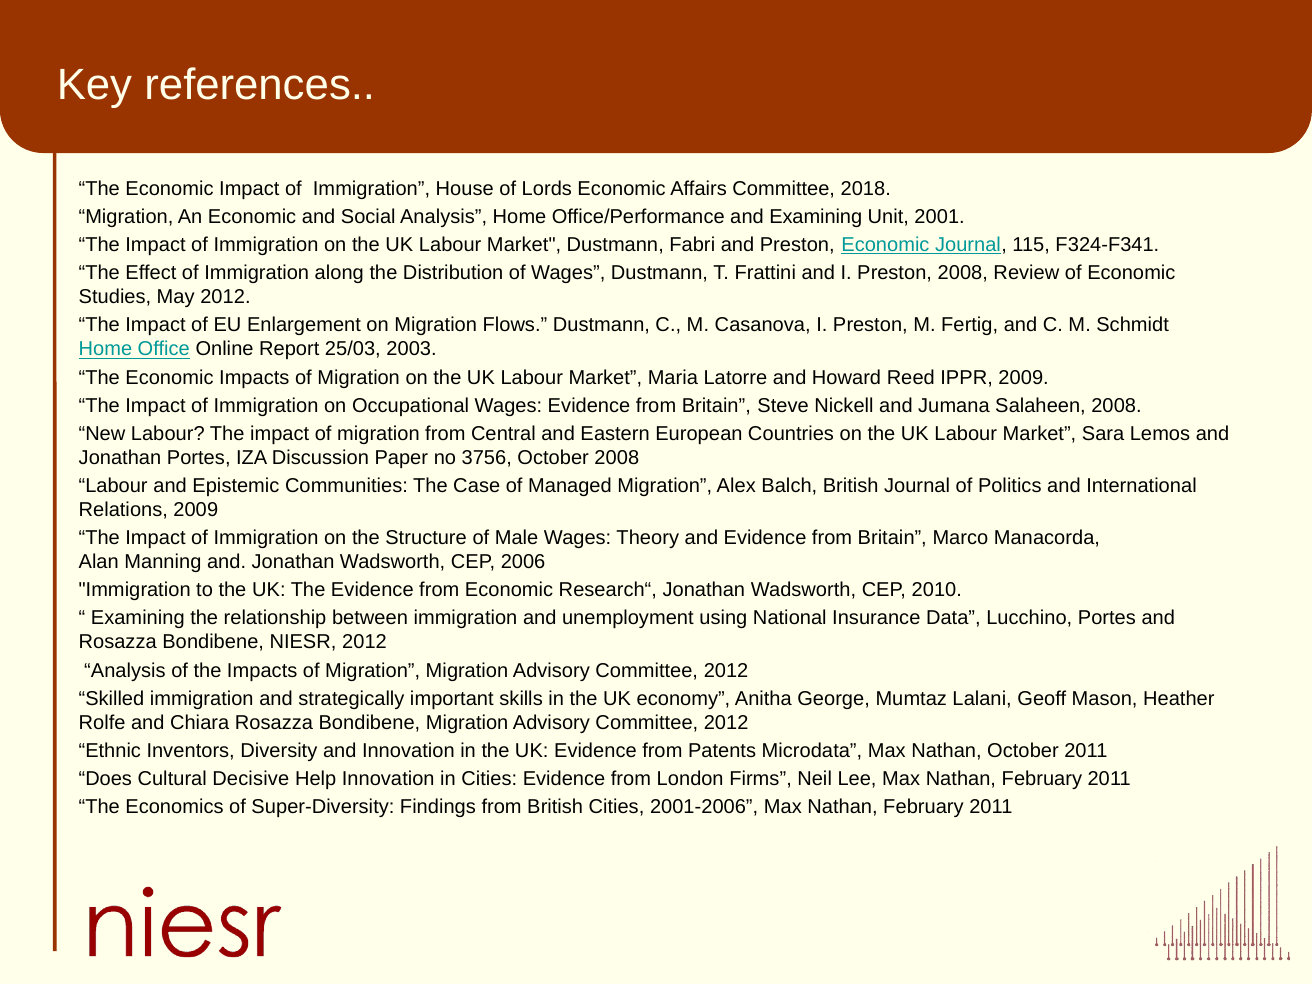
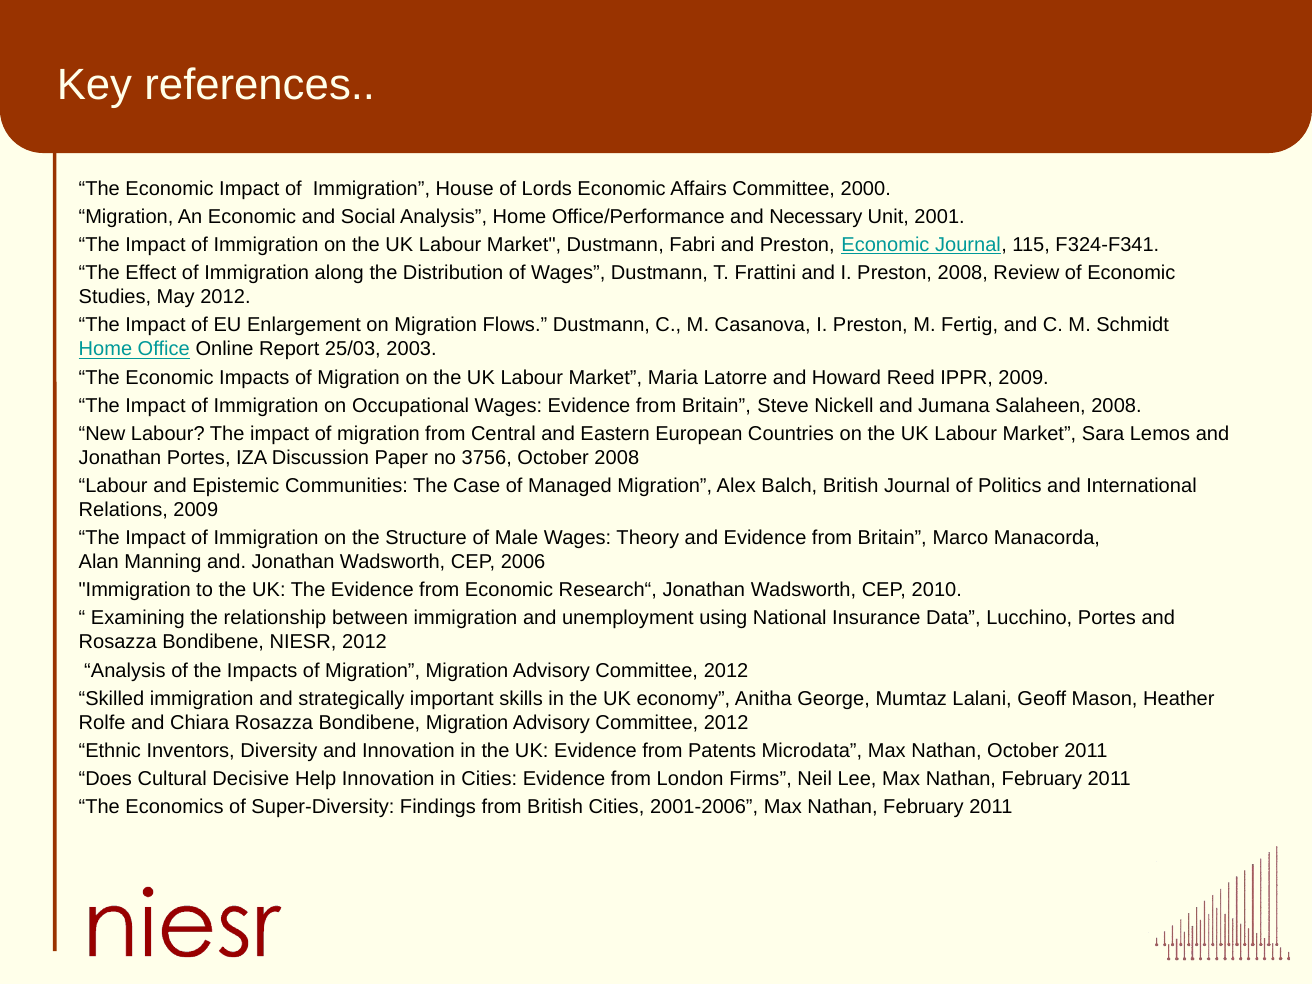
2018: 2018 -> 2000
and Examining: Examining -> Necessary
